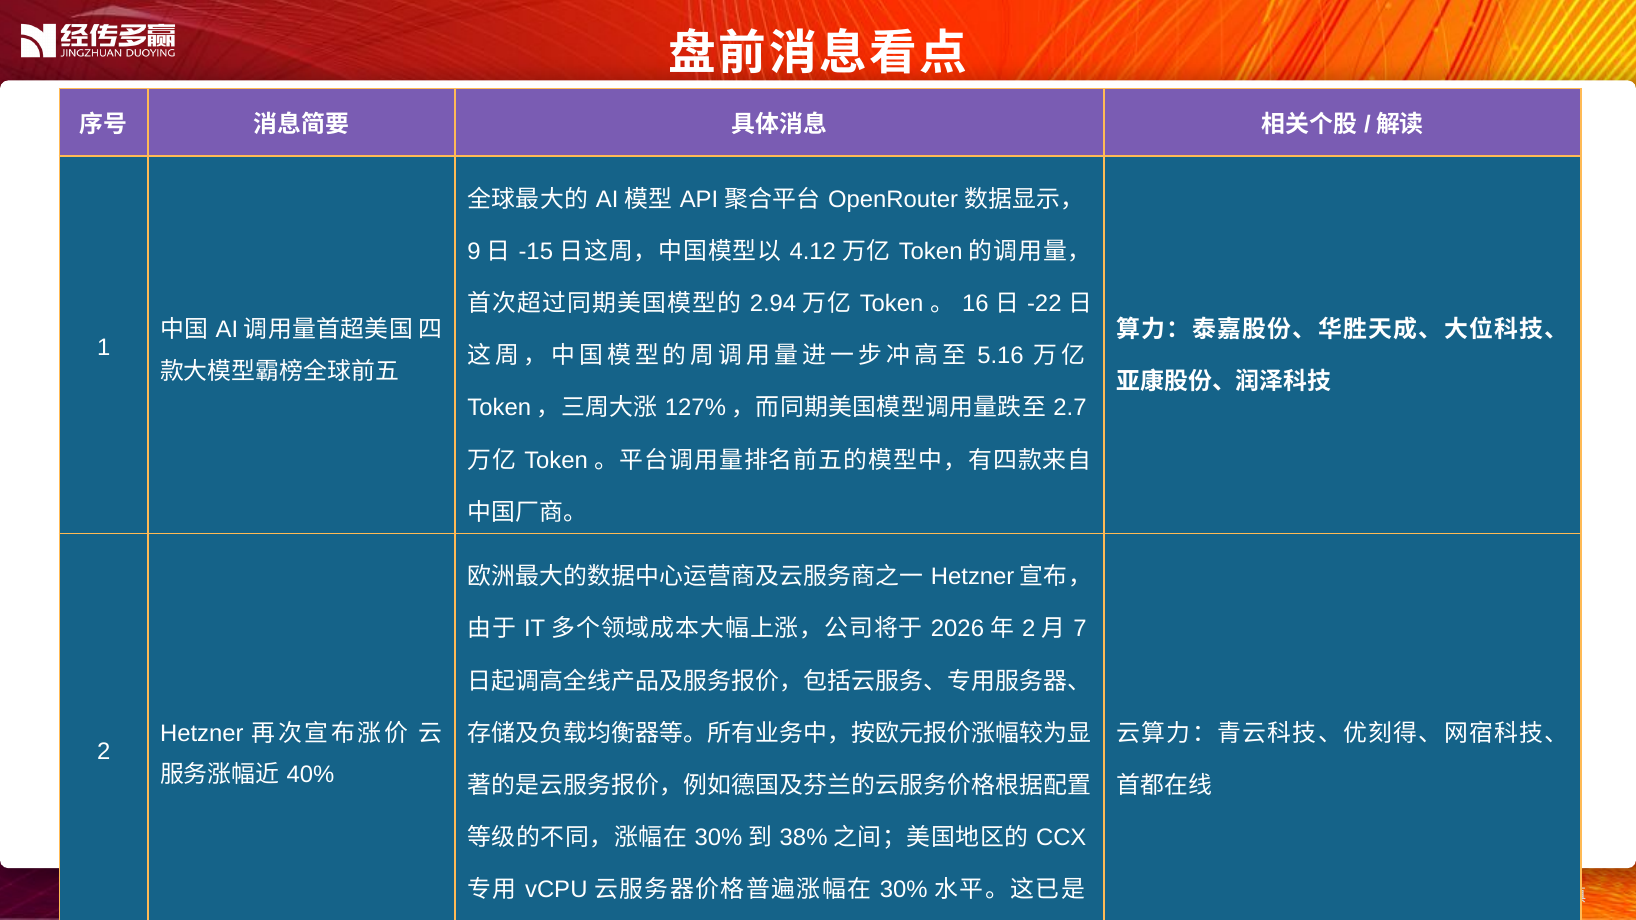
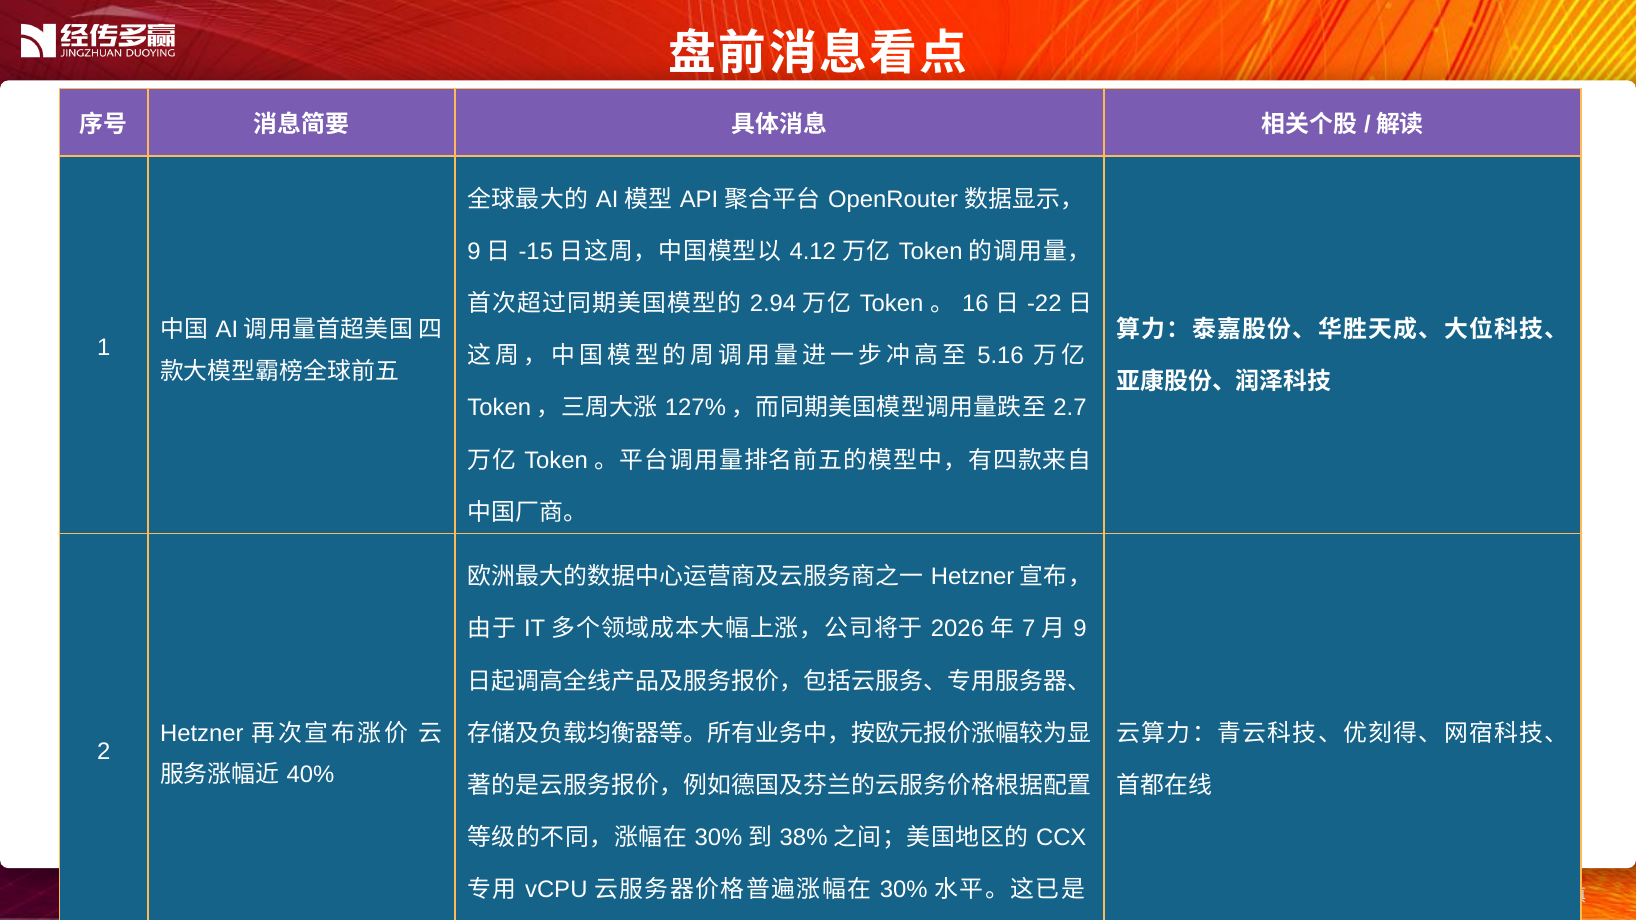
2 at (1029, 629): 2 -> 7
7 at (1080, 629): 7 -> 9
